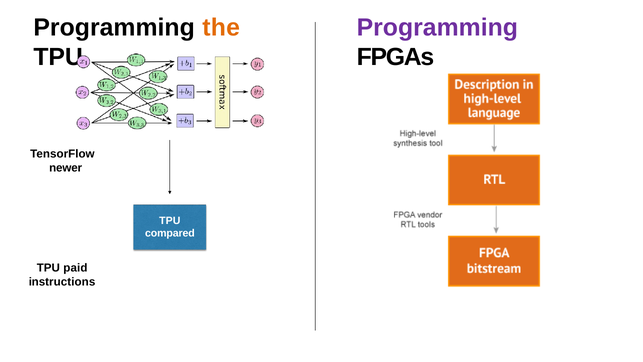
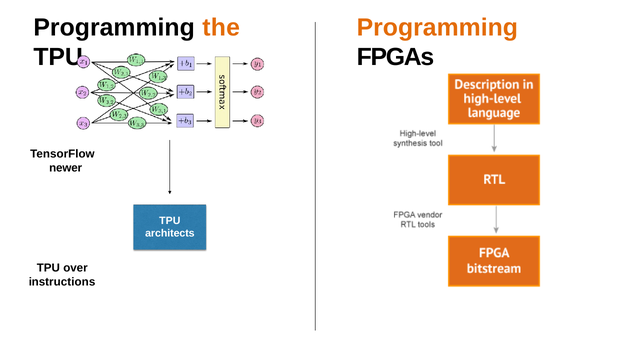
Programming at (437, 27) colour: purple -> orange
compared: compared -> architects
paid: paid -> over
